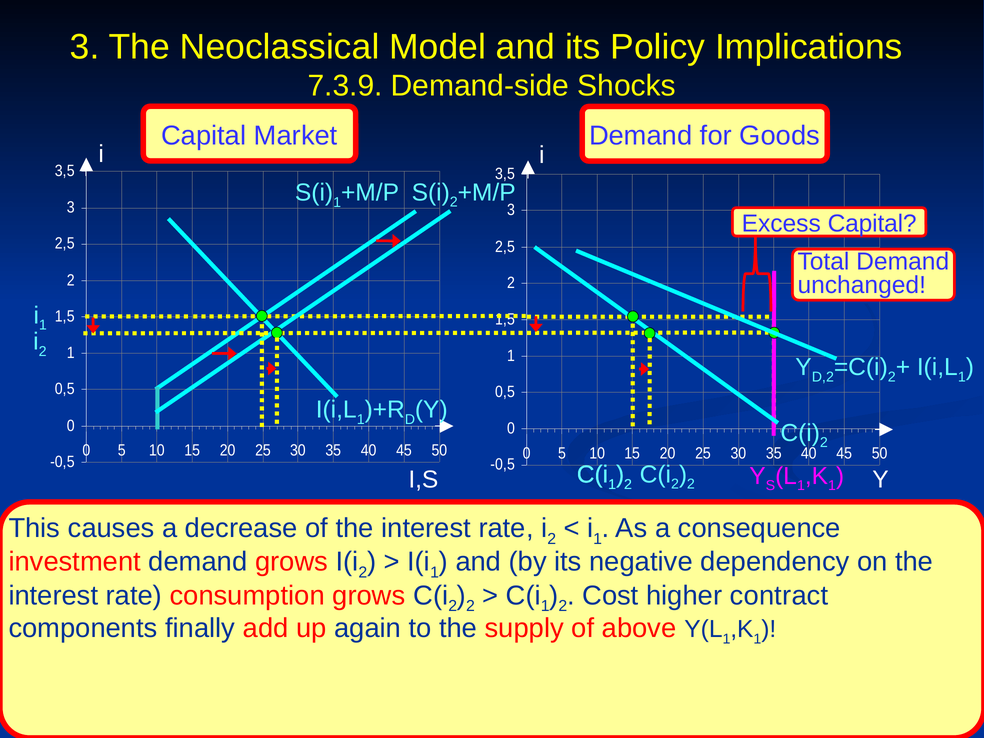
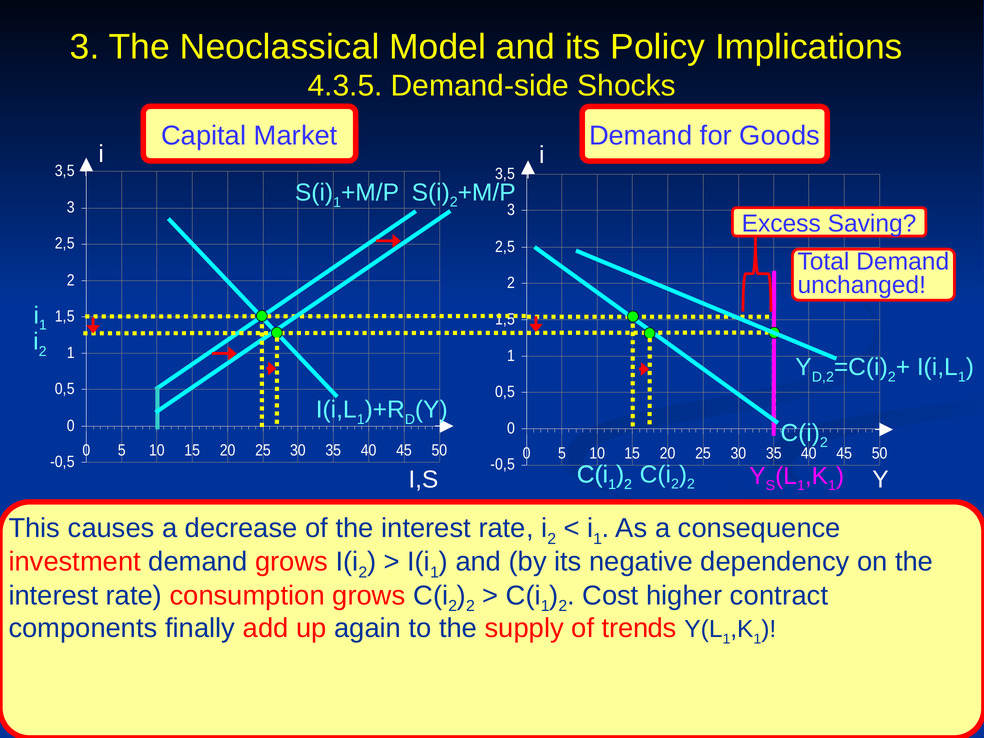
7.3.9: 7.3.9 -> 4.3.5
Excess Capital: Capital -> Saving
above: above -> trends
